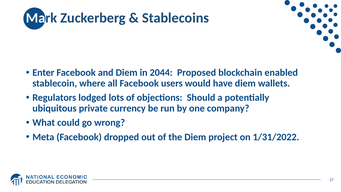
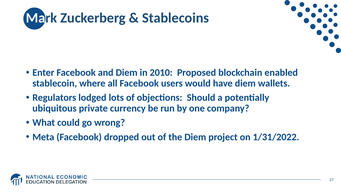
2044: 2044 -> 2010
